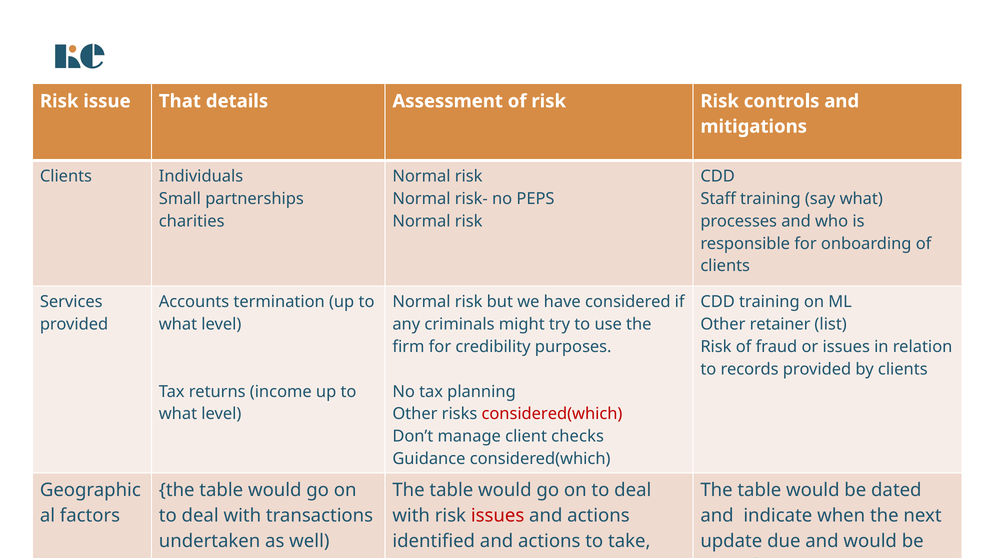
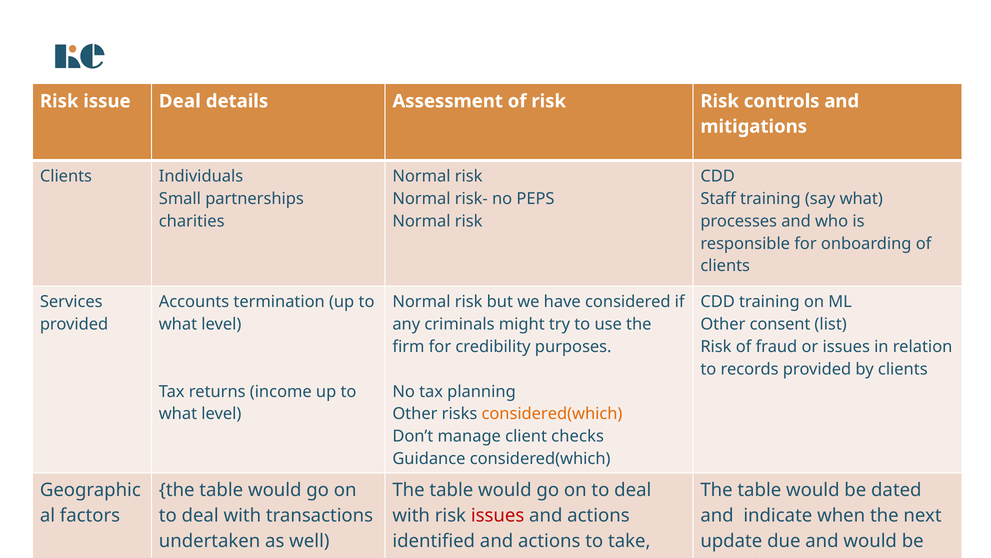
issue That: That -> Deal
retainer: retainer -> consent
considered(which at (552, 414) colour: red -> orange
